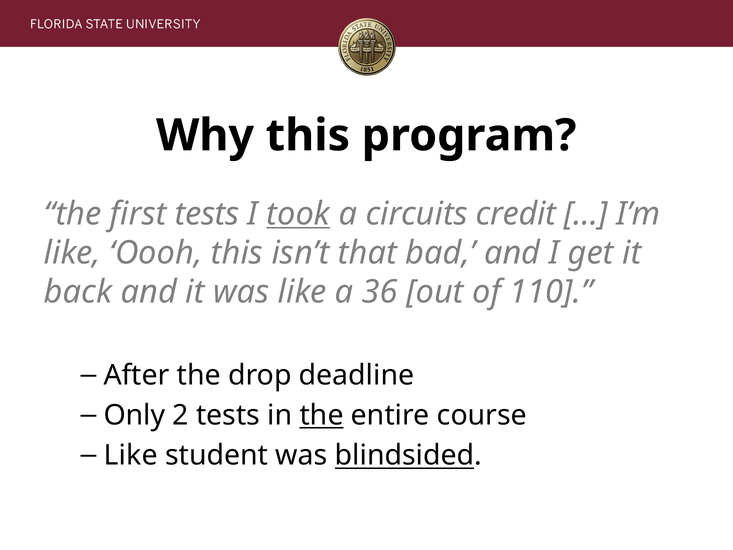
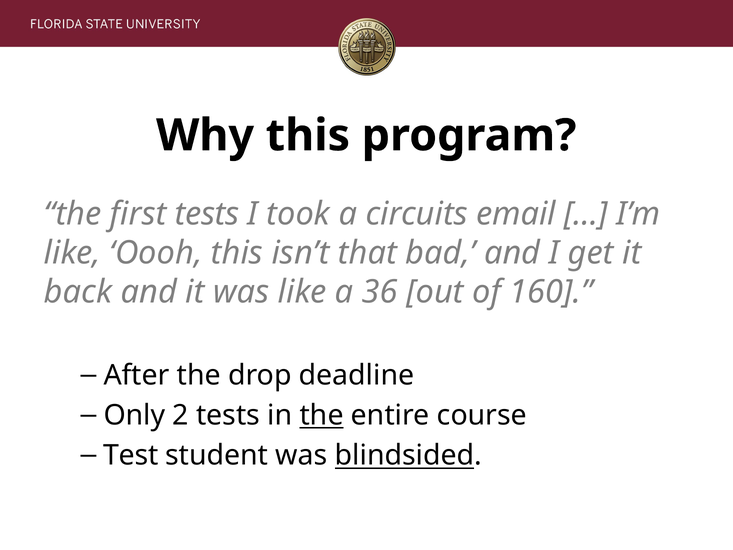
took underline: present -> none
credit: credit -> email
110: 110 -> 160
Like at (131, 455): Like -> Test
